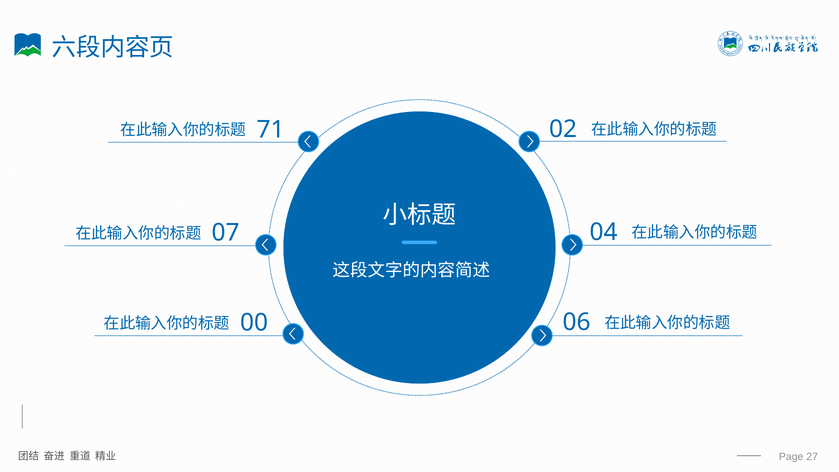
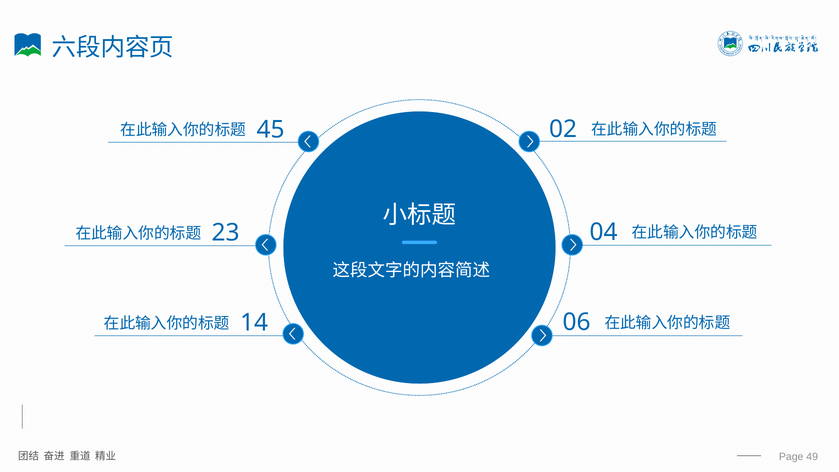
71: 71 -> 45
07: 07 -> 23
00: 00 -> 14
27: 27 -> 49
